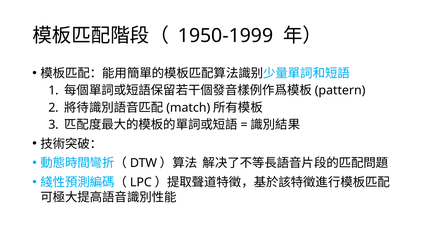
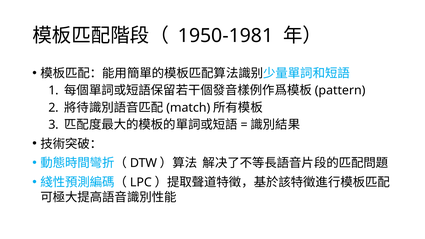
1950-1999: 1950-1999 -> 1950-1981
